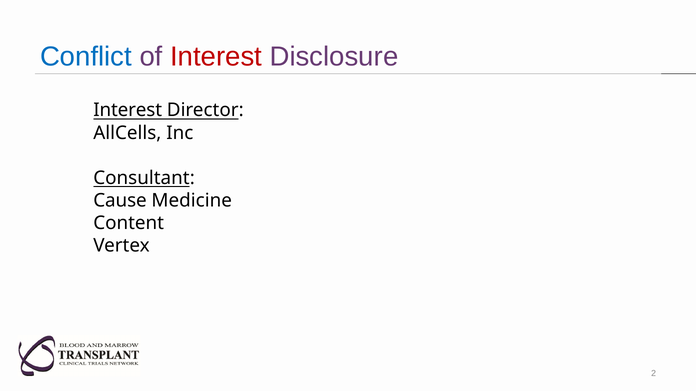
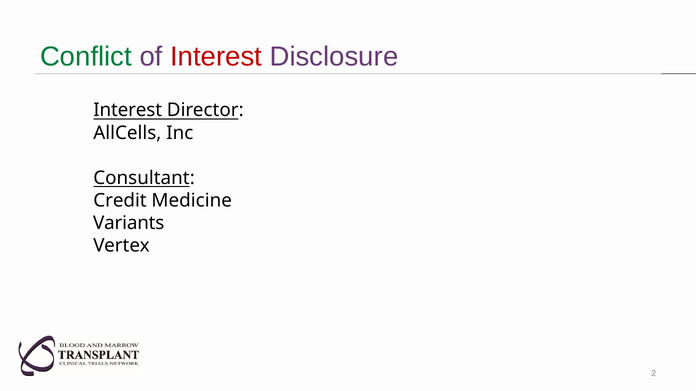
Conflict colour: blue -> green
Cause: Cause -> Credit
Content: Content -> Variants
